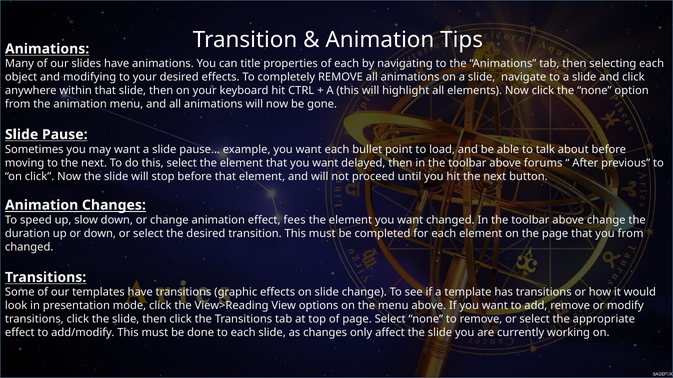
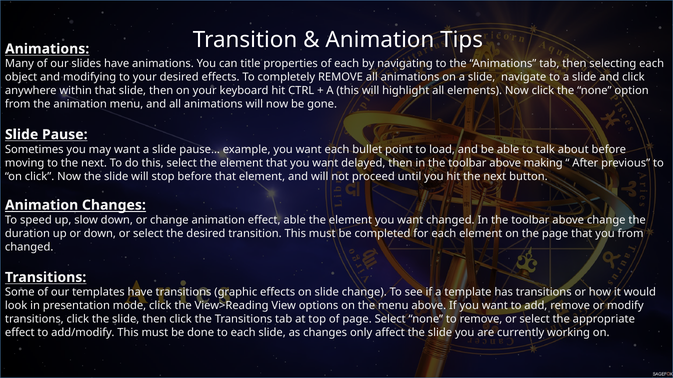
forums: forums -> making
effect fees: fees -> able
